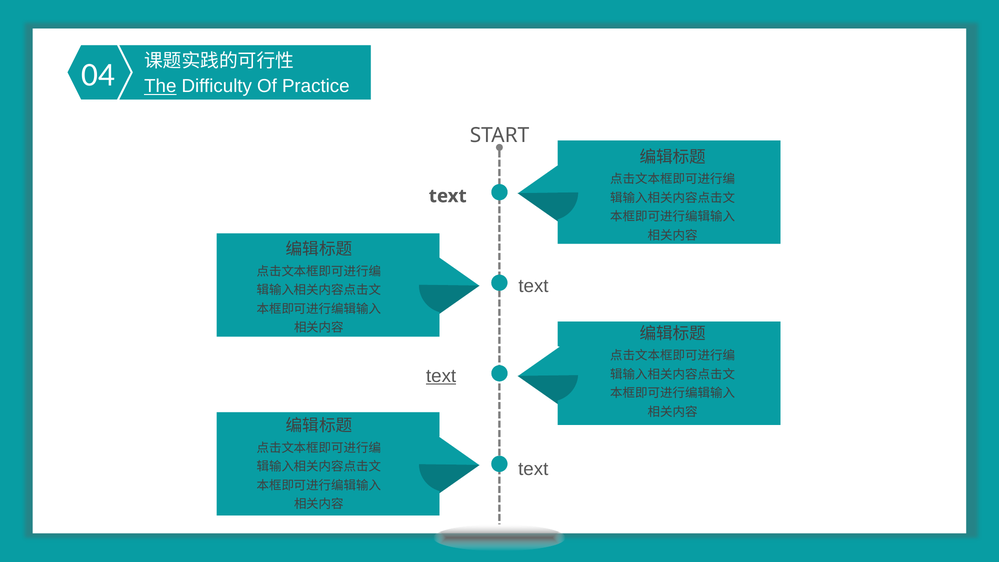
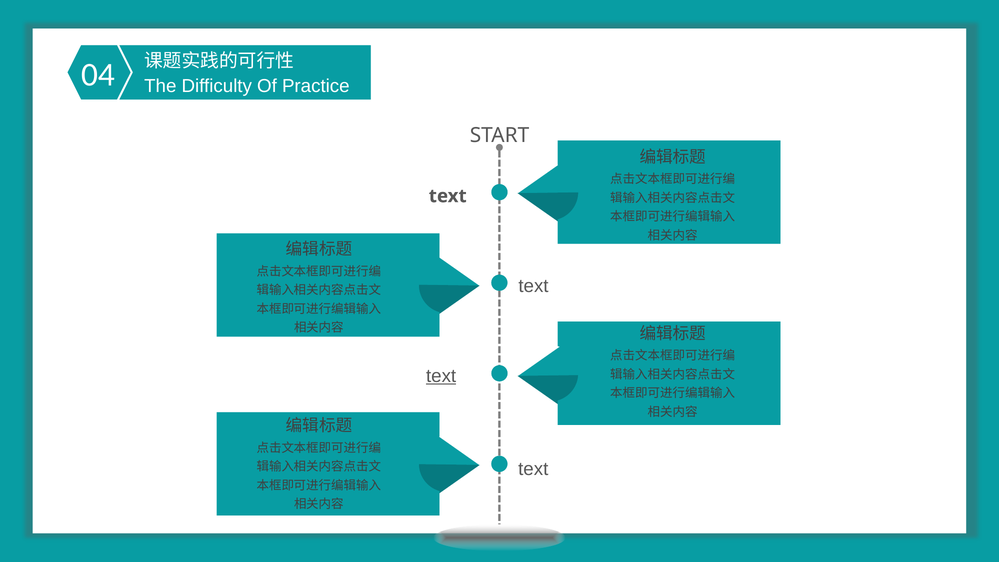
The underline: present -> none
